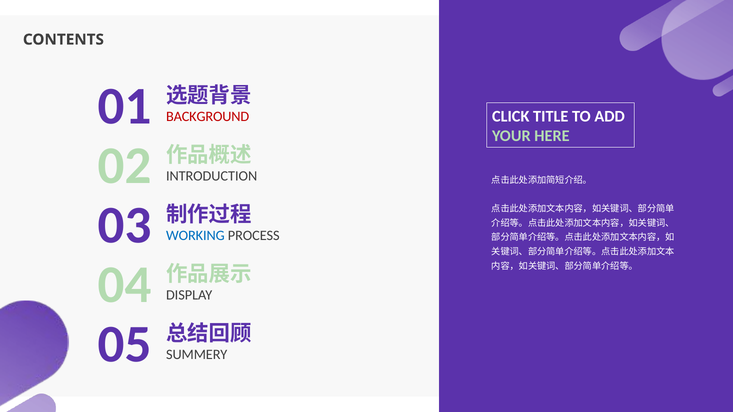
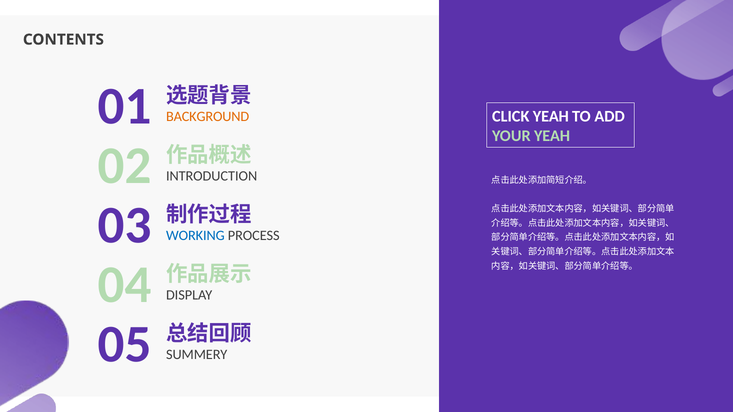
CLICK TITLE: TITLE -> YEAH
BACKGROUND colour: red -> orange
YOUR HERE: HERE -> YEAH
